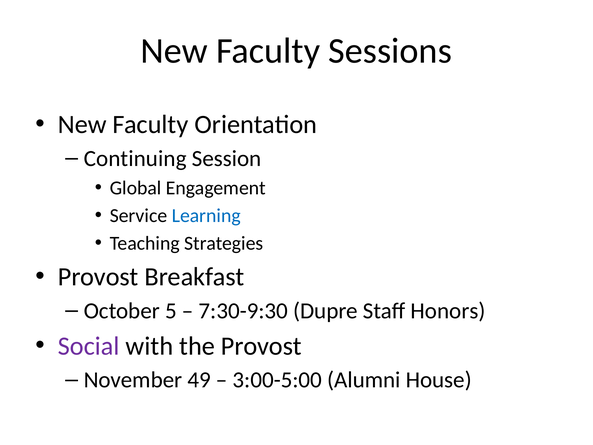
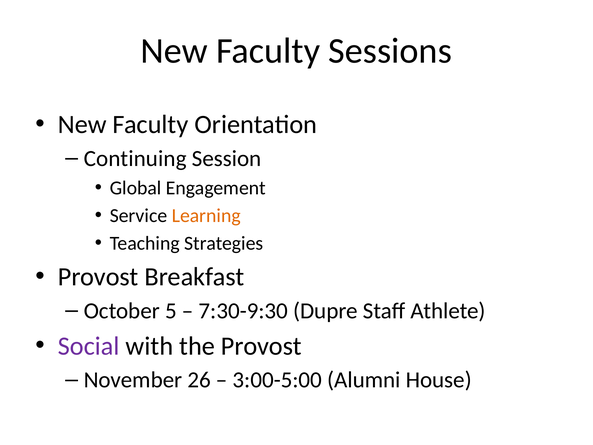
Learning colour: blue -> orange
Honors: Honors -> Athlete
49: 49 -> 26
